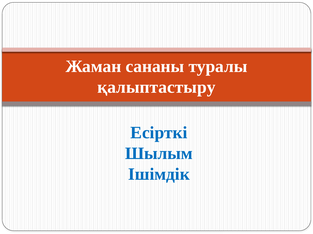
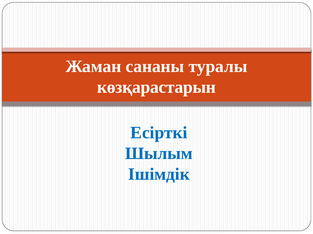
қалыптастыру: қалыптастыру -> көзқарастарын
